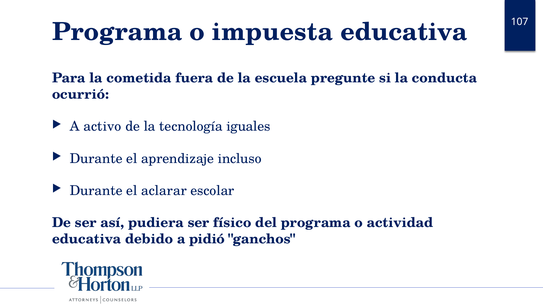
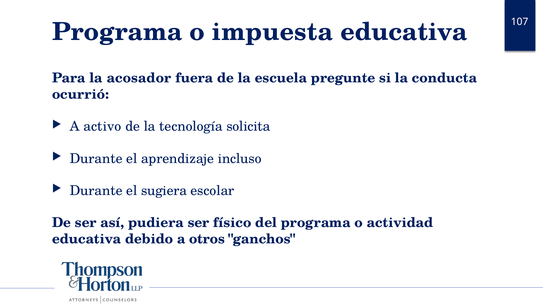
cometida: cometida -> acosador
iguales: iguales -> solicita
aclarar: aclarar -> sugiera
pidió: pidió -> otros
